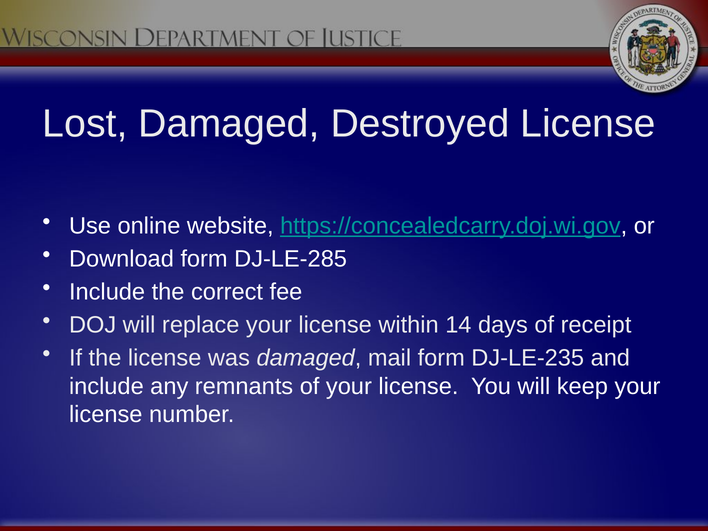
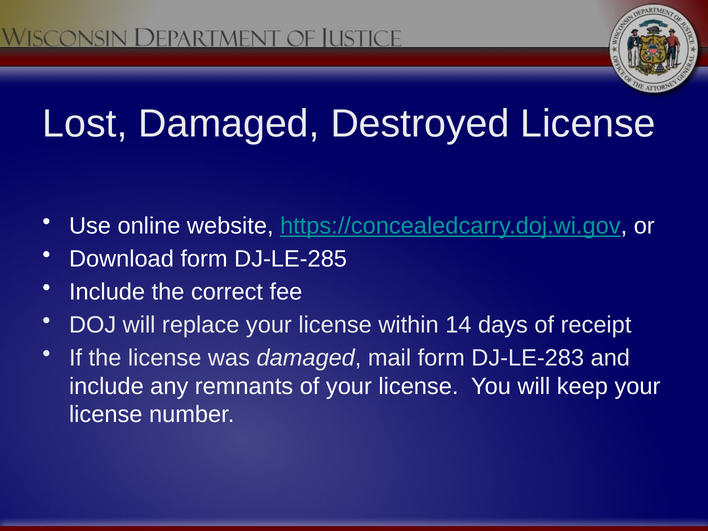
DJ-LE-235: DJ-LE-235 -> DJ-LE-283
